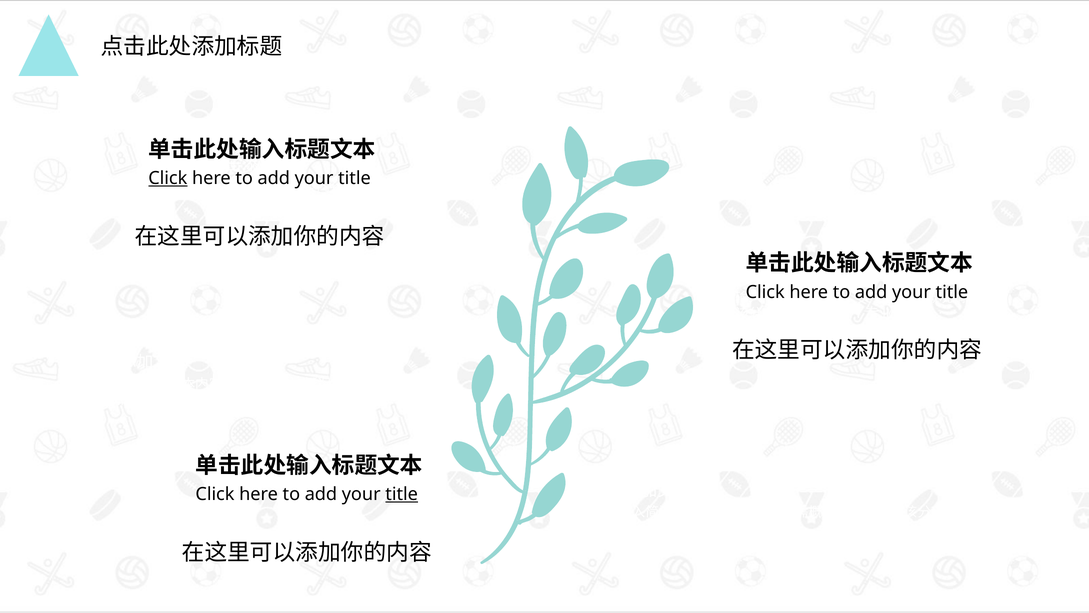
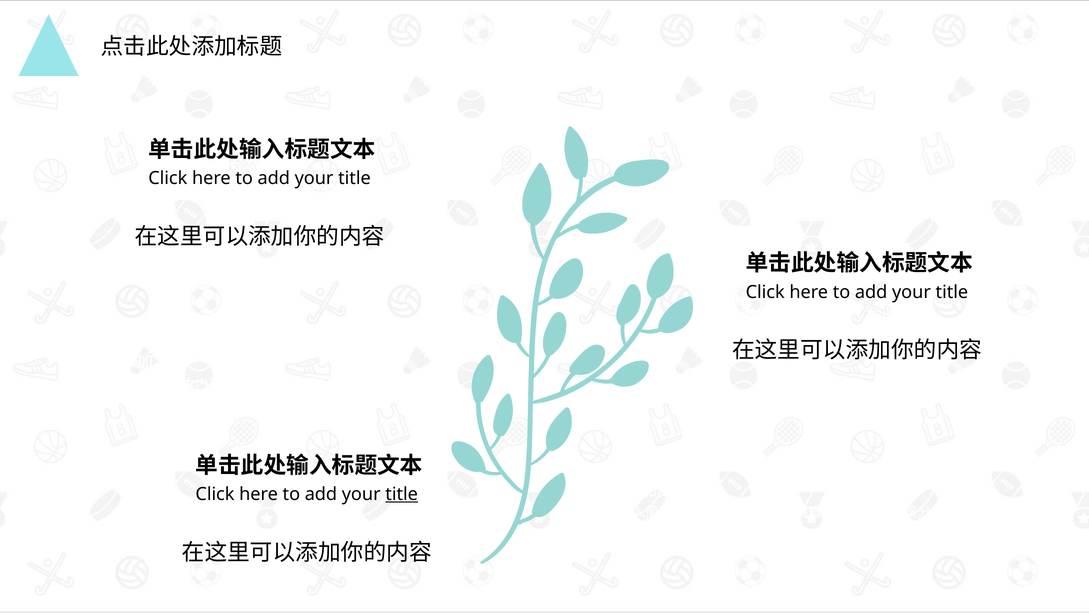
Click at (168, 178) underline: present -> none
